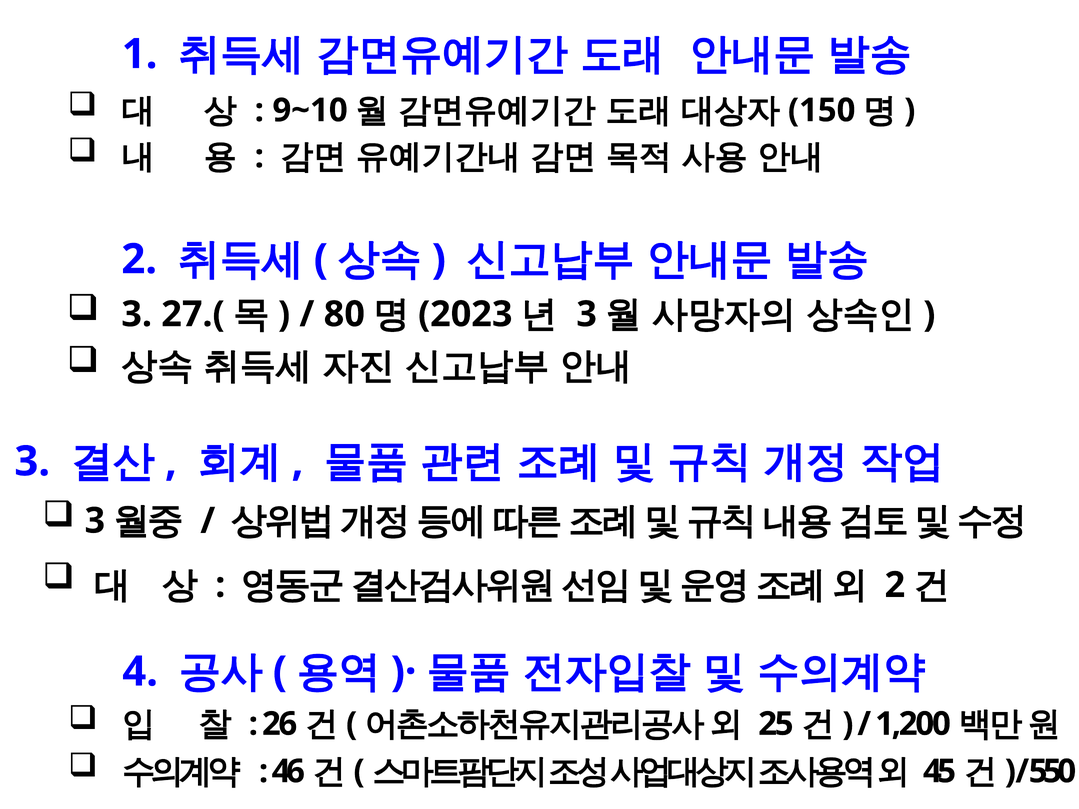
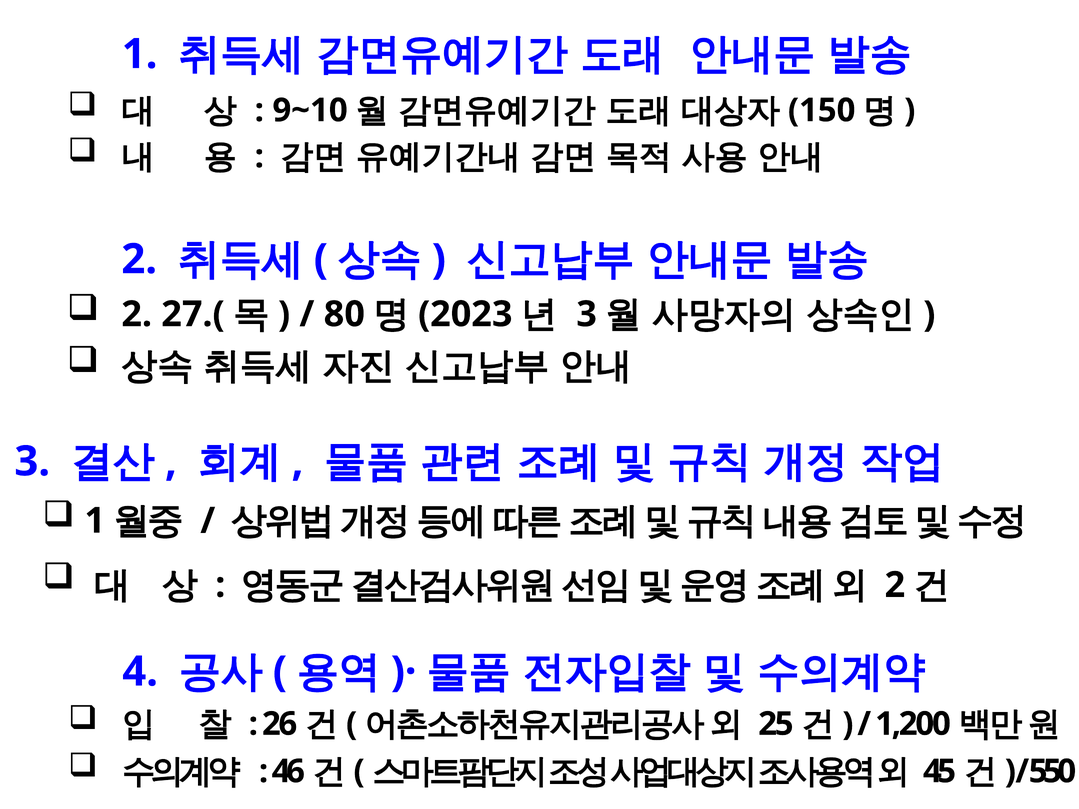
3 at (137, 314): 3 -> 2
3 at (95, 521): 3 -> 1
